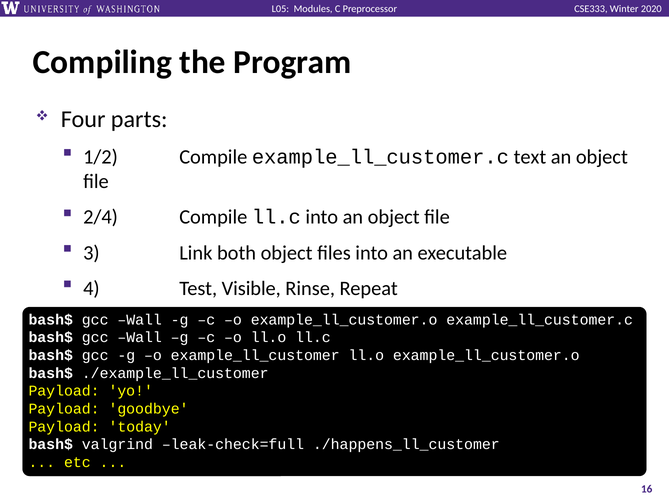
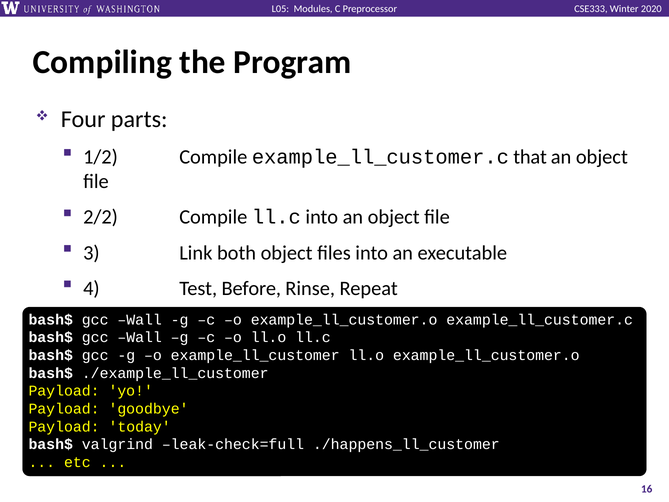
text: text -> that
2/4: 2/4 -> 2/2
Visible: Visible -> Before
